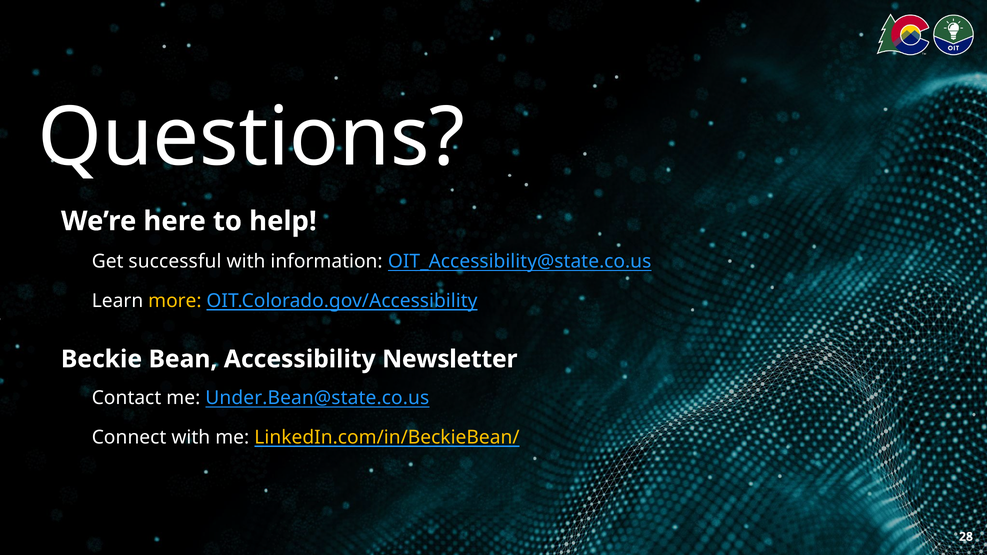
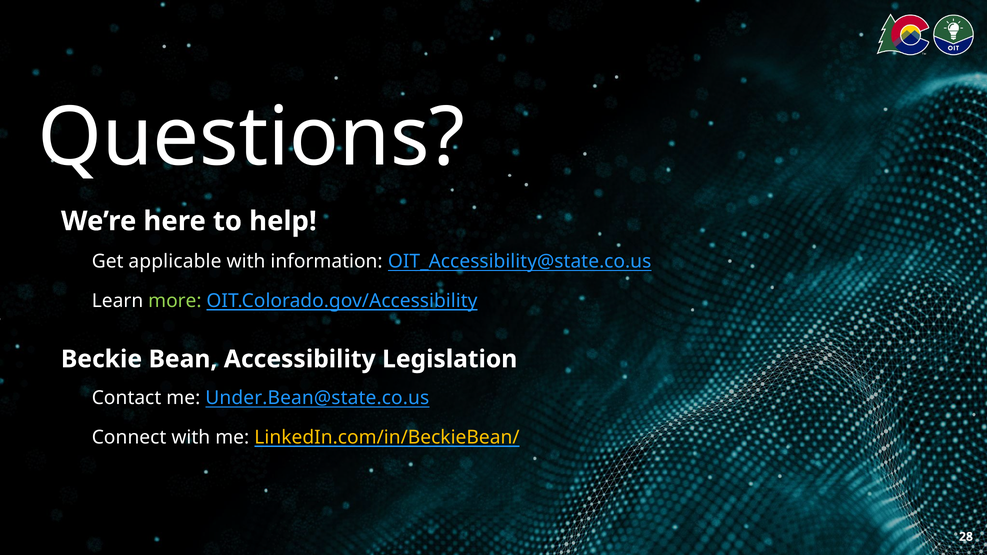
successful: successful -> applicable
more colour: yellow -> light green
Newsletter: Newsletter -> Legislation
